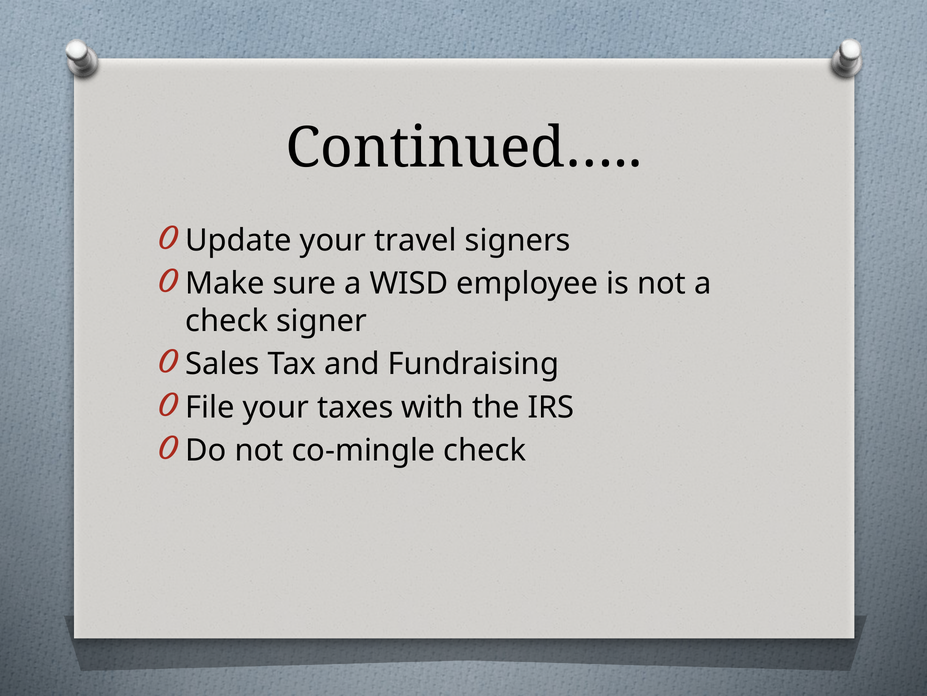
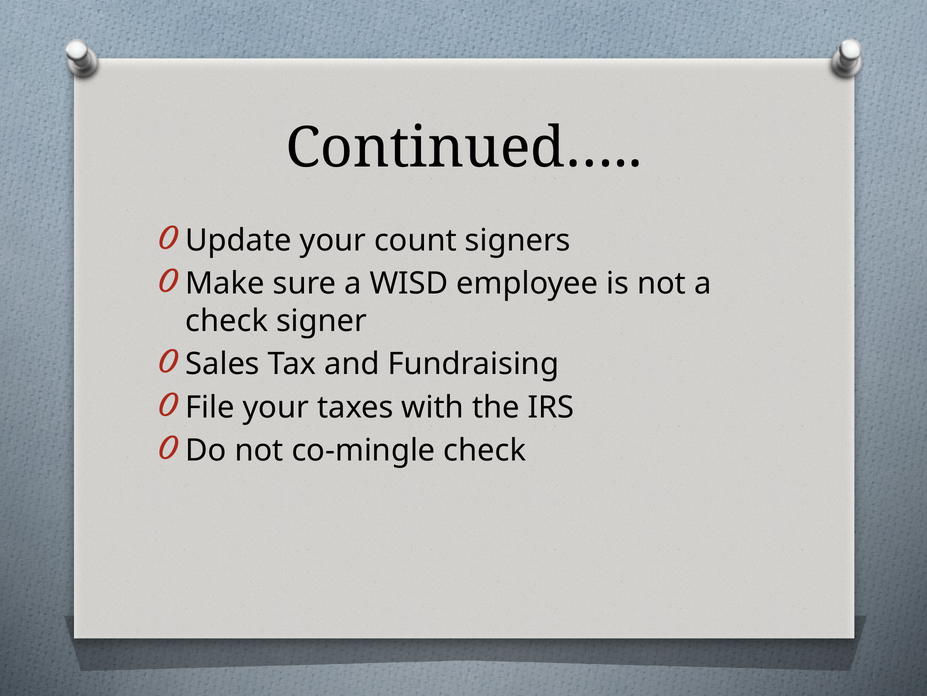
travel: travel -> count
